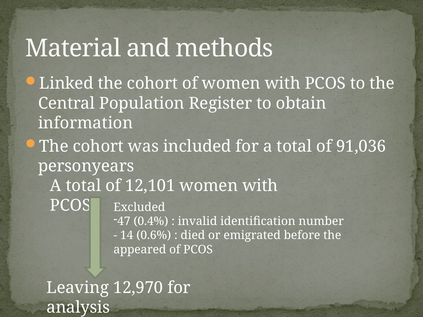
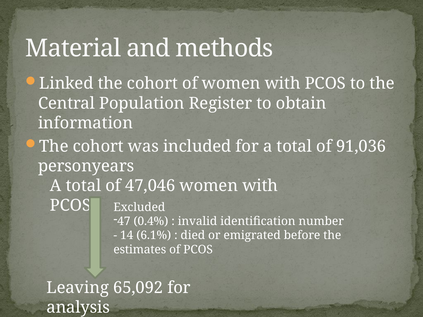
12,101: 12,101 -> 47,046
0.6%: 0.6% -> 6.1%
appeared: appeared -> estimates
12,970: 12,970 -> 65,092
